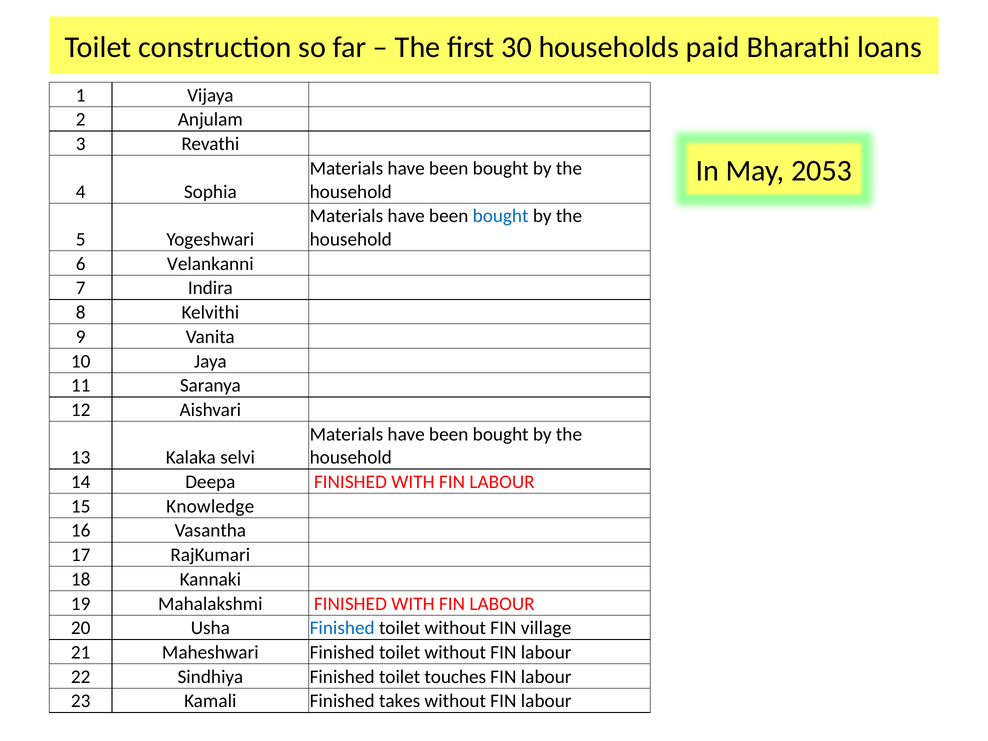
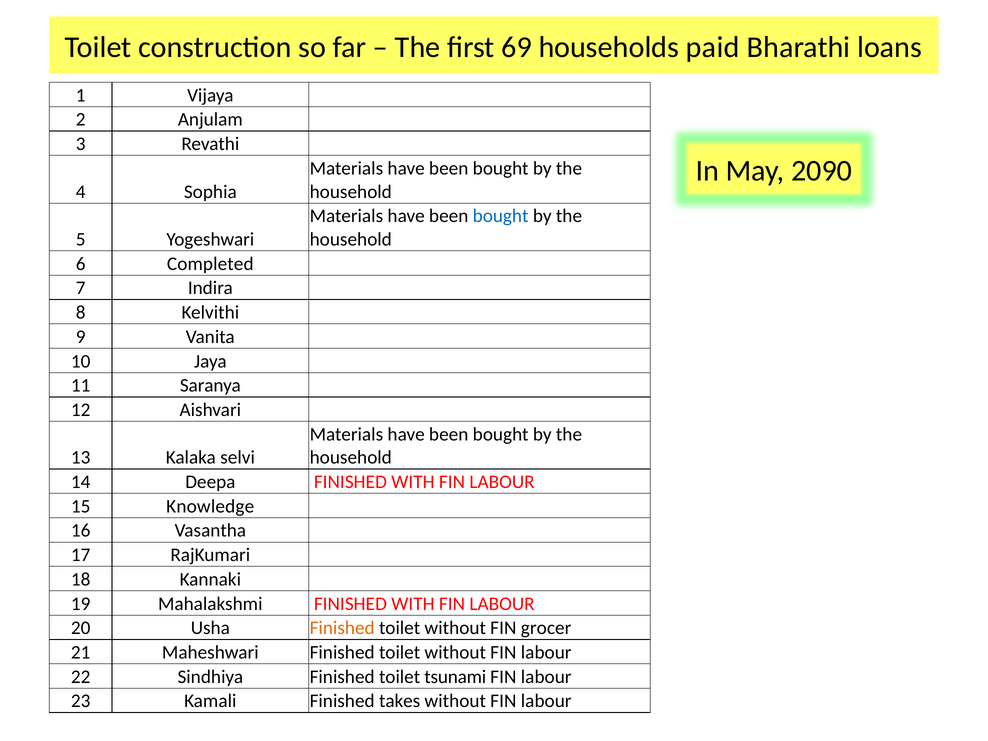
30: 30 -> 69
2053: 2053 -> 2090
Velankanni: Velankanni -> Completed
Finished at (342, 628) colour: blue -> orange
village: village -> grocer
touches: touches -> tsunami
